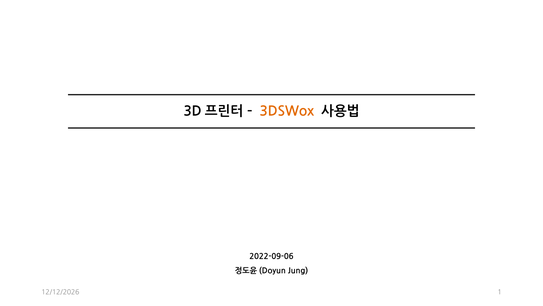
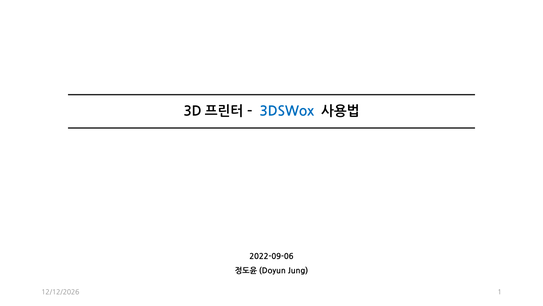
3DSWox colour: orange -> blue
